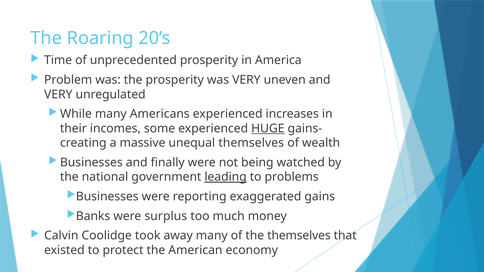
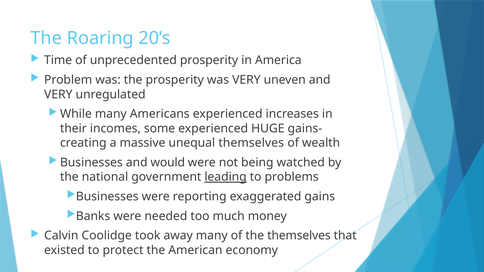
HUGE underline: present -> none
finally: finally -> would
surplus: surplus -> needed
